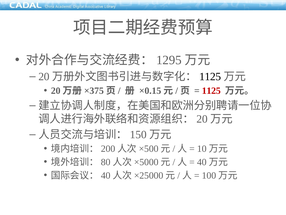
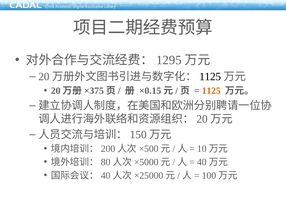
1125 at (211, 91) colour: red -> orange
